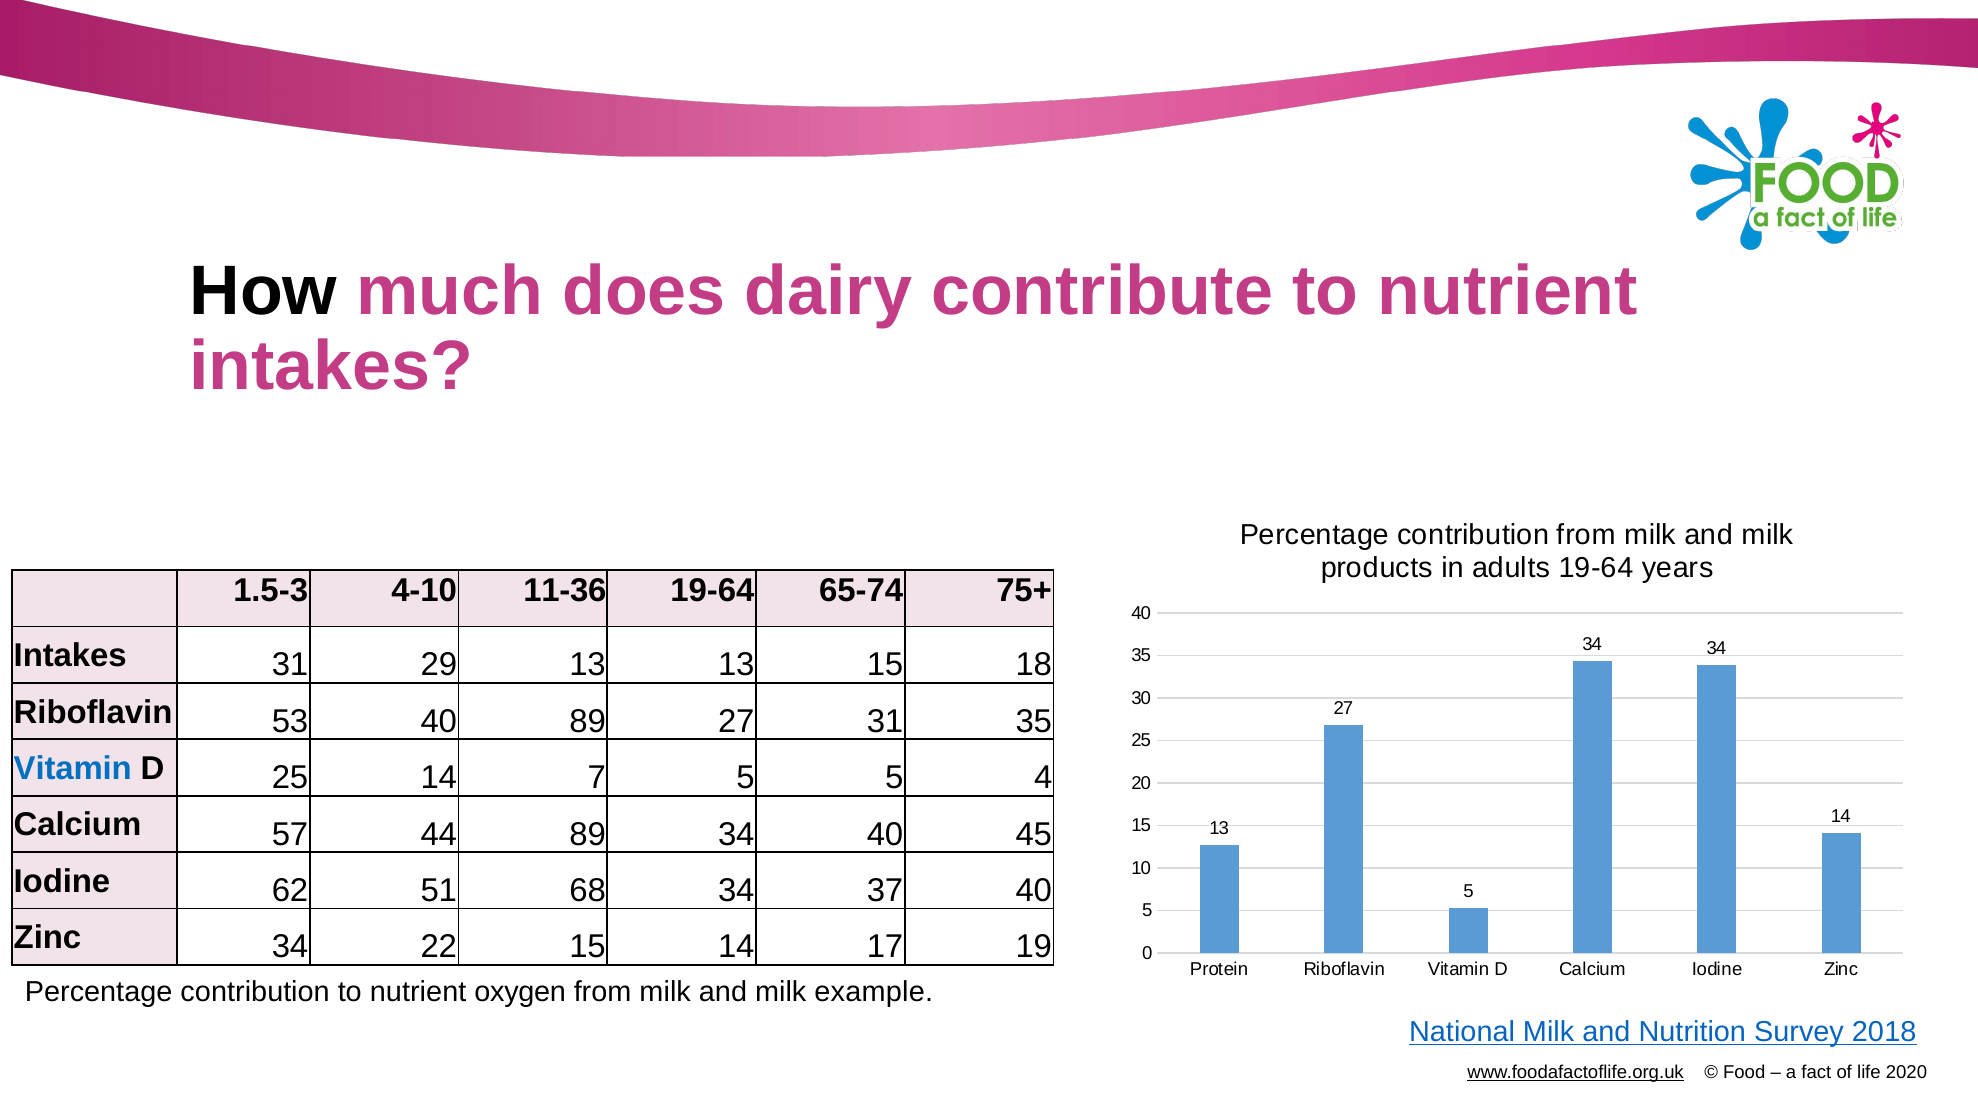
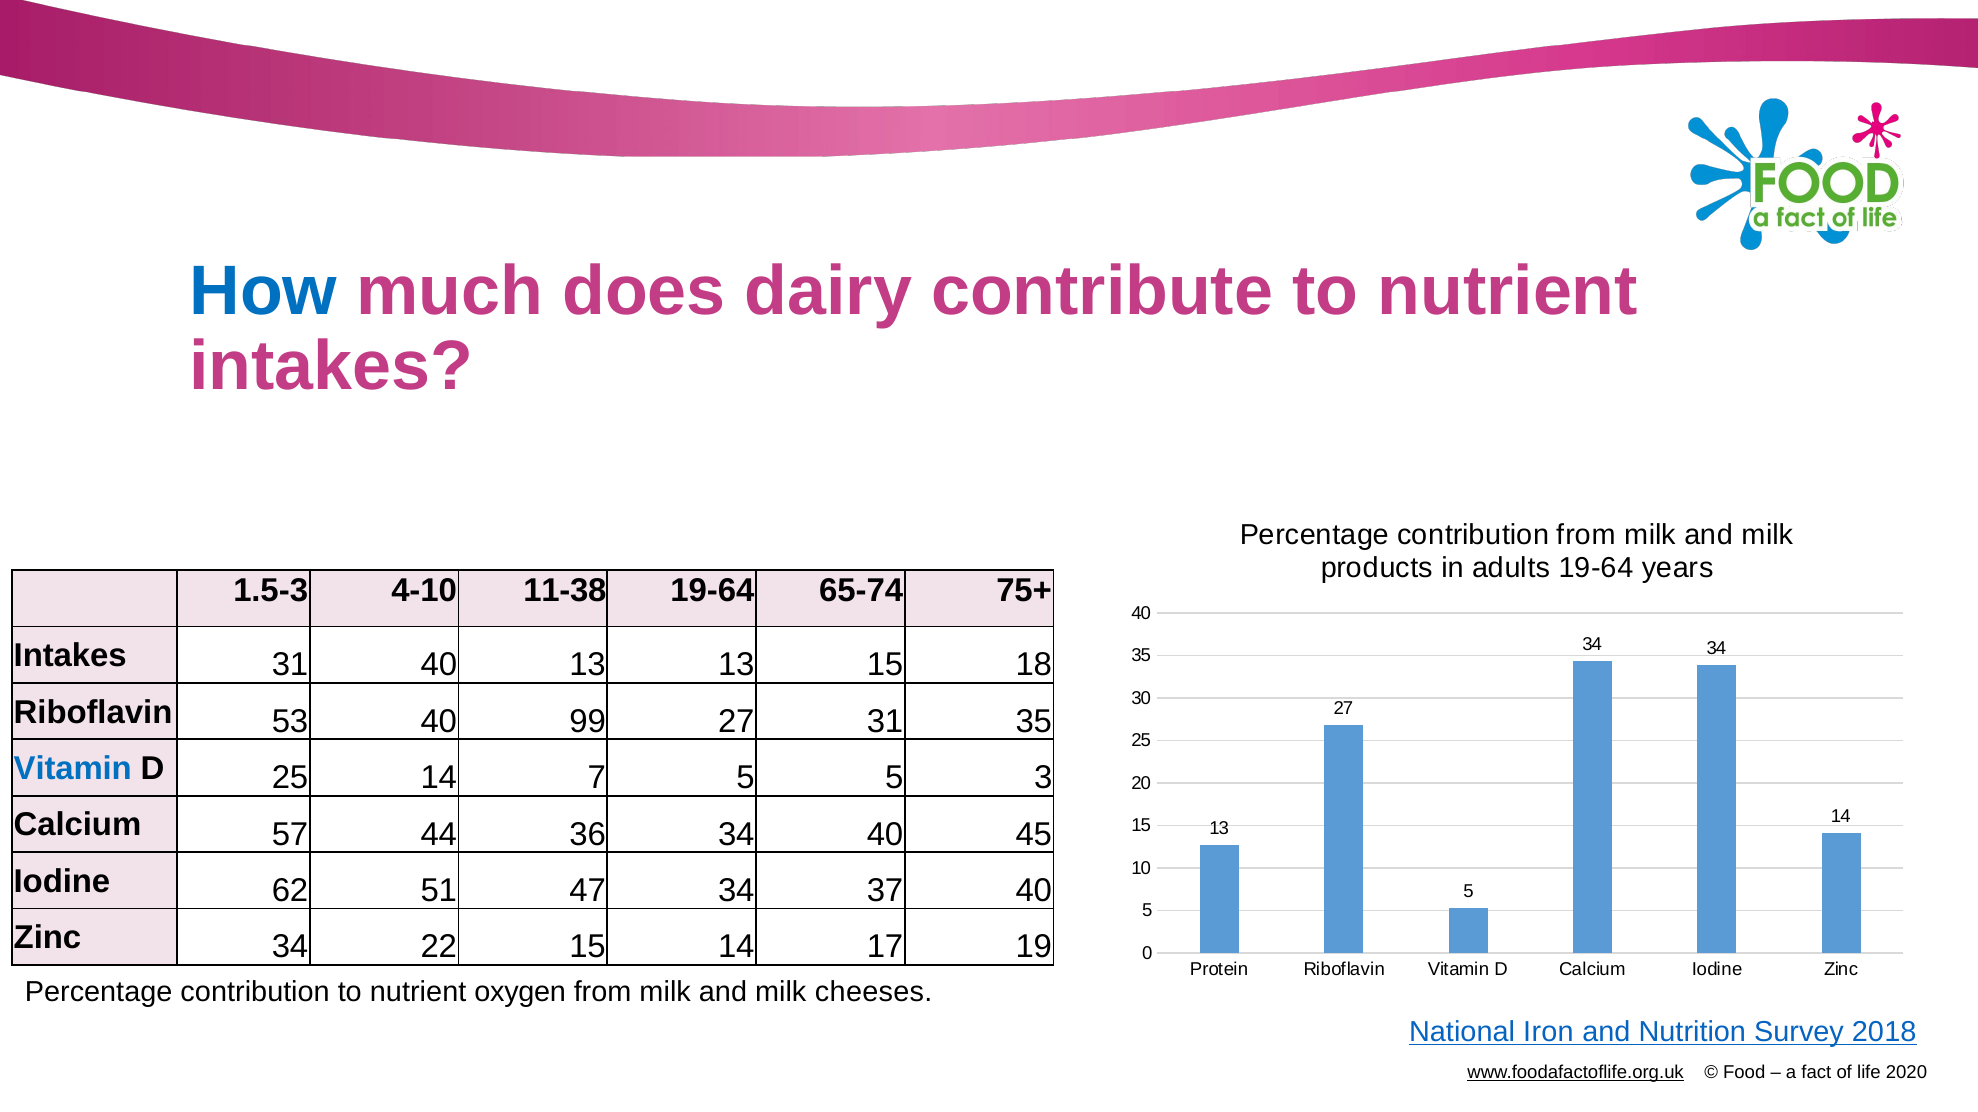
How colour: black -> blue
11-36: 11-36 -> 11-38
31 29: 29 -> 40
40 89: 89 -> 99
4: 4 -> 3
44 89: 89 -> 36
68: 68 -> 47
example: example -> cheeses
National Milk: Milk -> Iron
